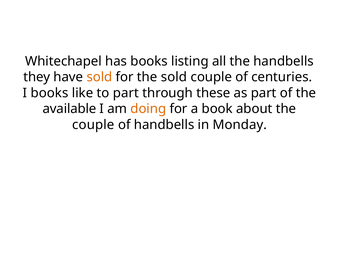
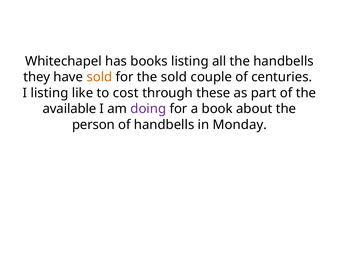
I books: books -> listing
to part: part -> cost
doing colour: orange -> purple
couple at (93, 124): couple -> person
